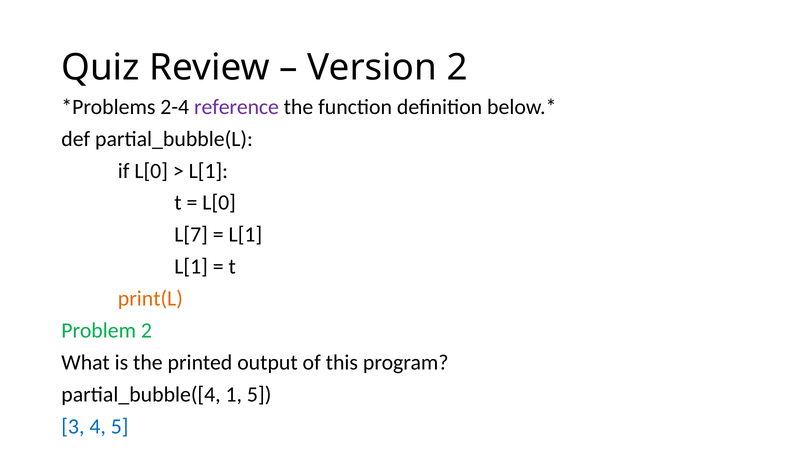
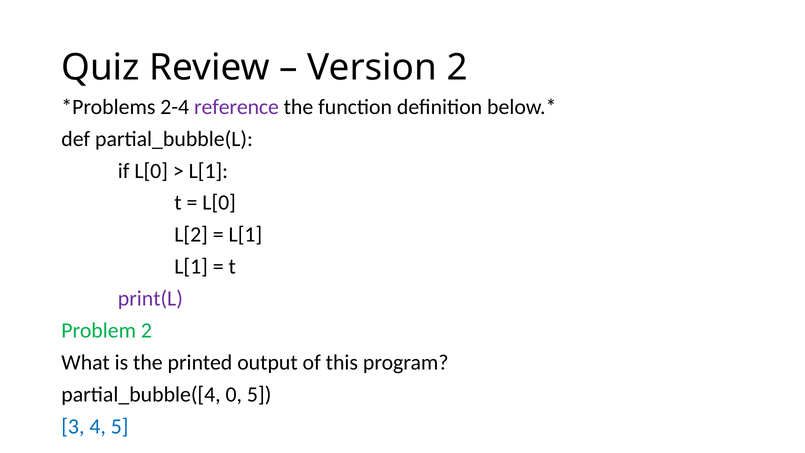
L[7: L[7 -> L[2
print(L colour: orange -> purple
1: 1 -> 0
